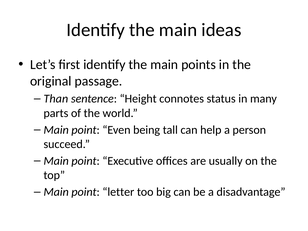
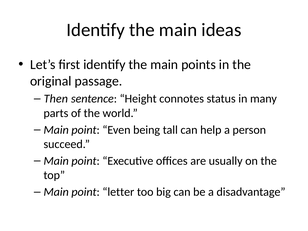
Than: Than -> Then
